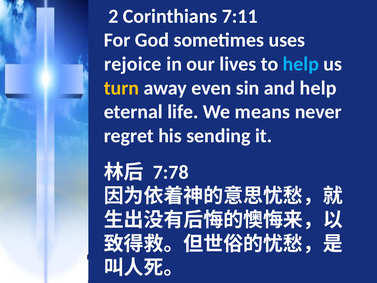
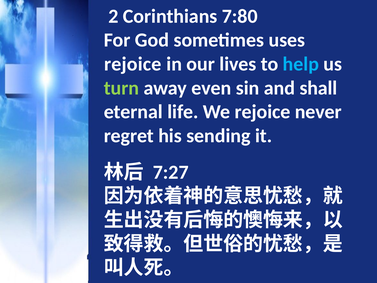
7:11: 7:11 -> 7:80
turn colour: yellow -> light green
and help: help -> shall
We means: means -> rejoice
7:78: 7:78 -> 7:27
